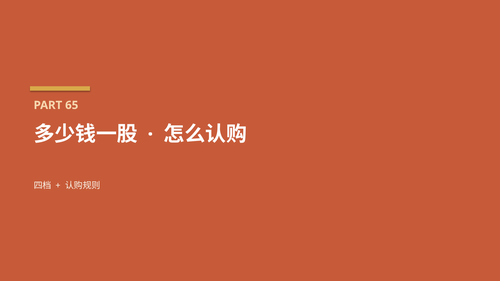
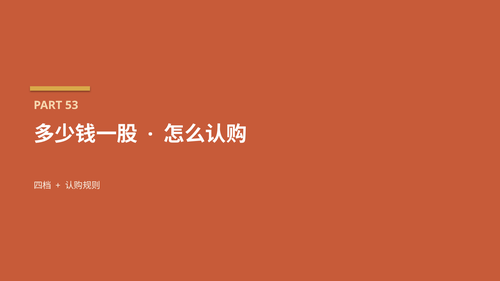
65: 65 -> 53
